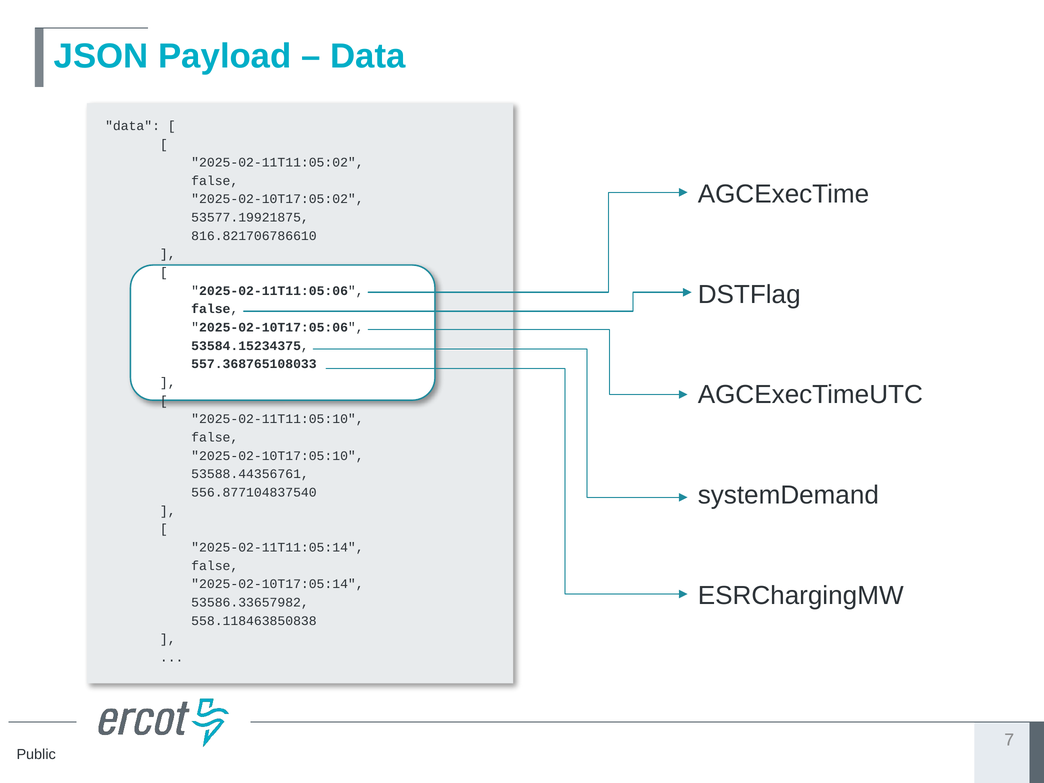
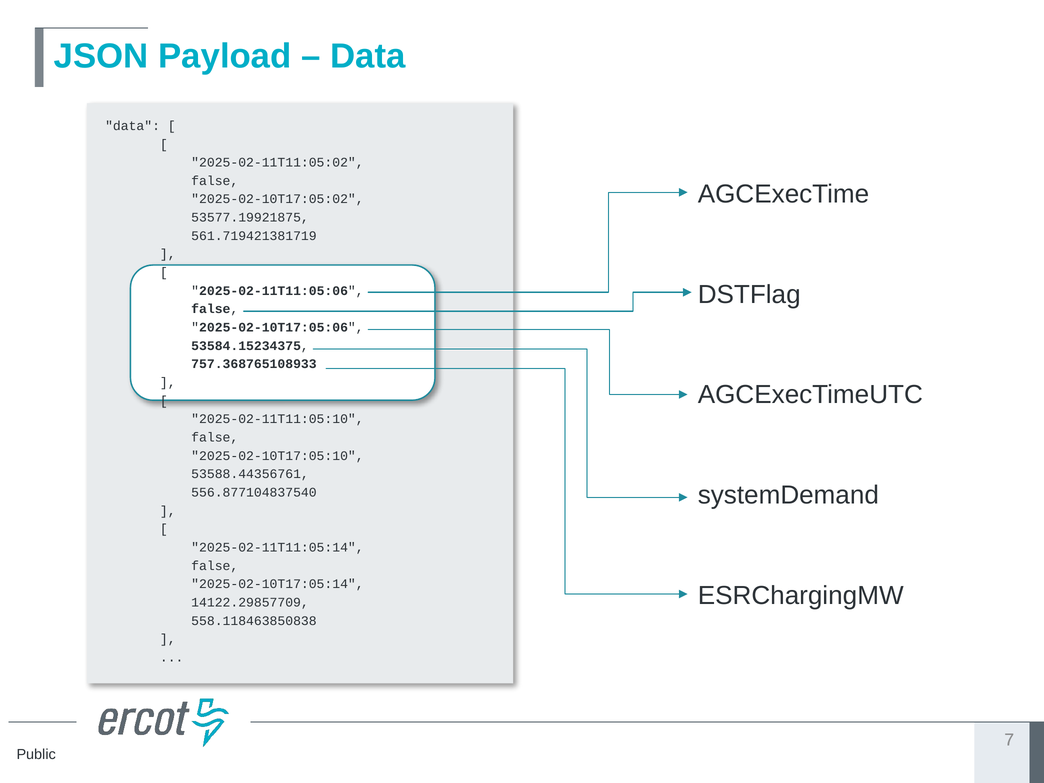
816.821706786610: 816.821706786610 -> 561.719421381719
557.368765108033: 557.368765108033 -> 757.368765108933
53586.33657982: 53586.33657982 -> 14122.29857709
